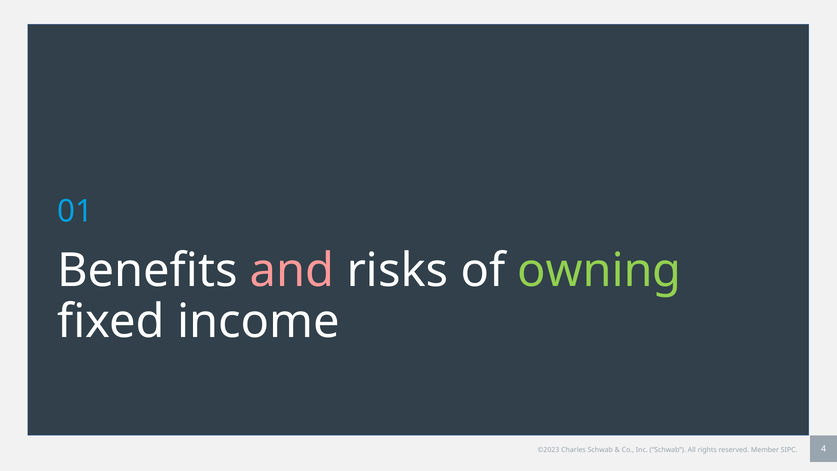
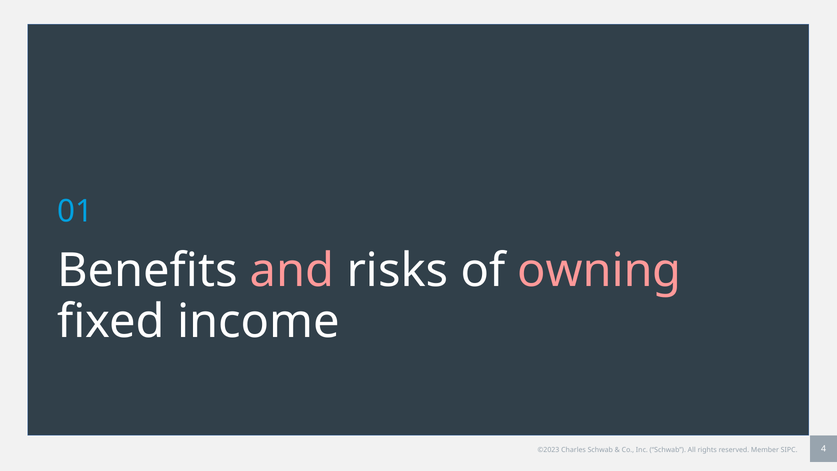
owning colour: light green -> pink
